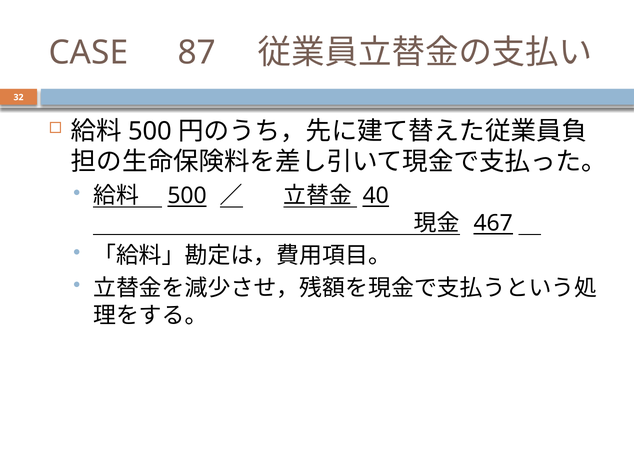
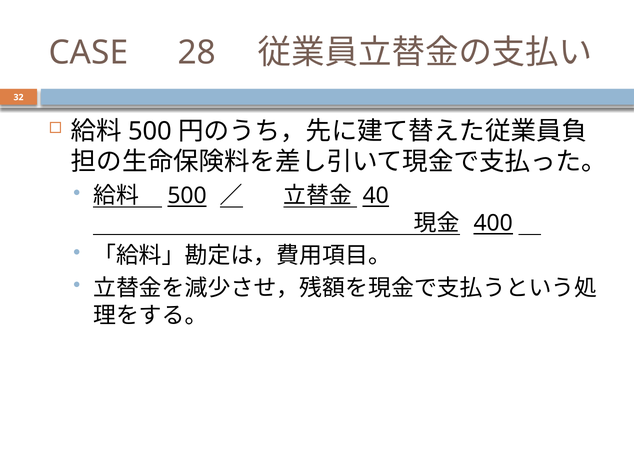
87: 87 -> 28
467: 467 -> 400
